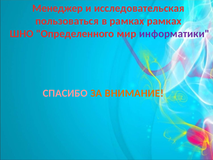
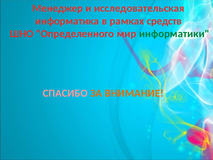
пользоваться: пользоваться -> информатика
рамках рамках: рамках -> средств
информатики colour: purple -> green
